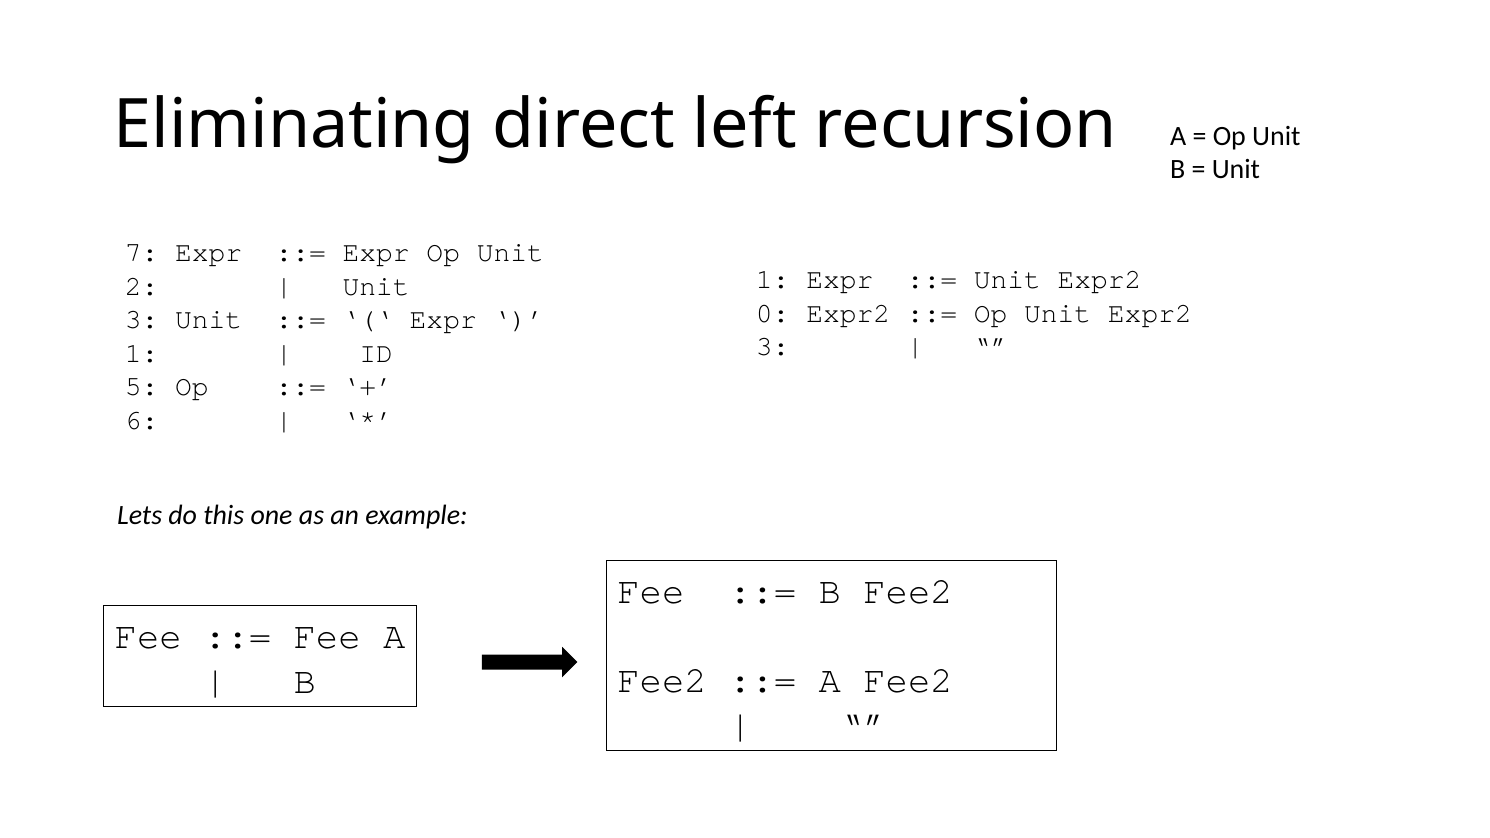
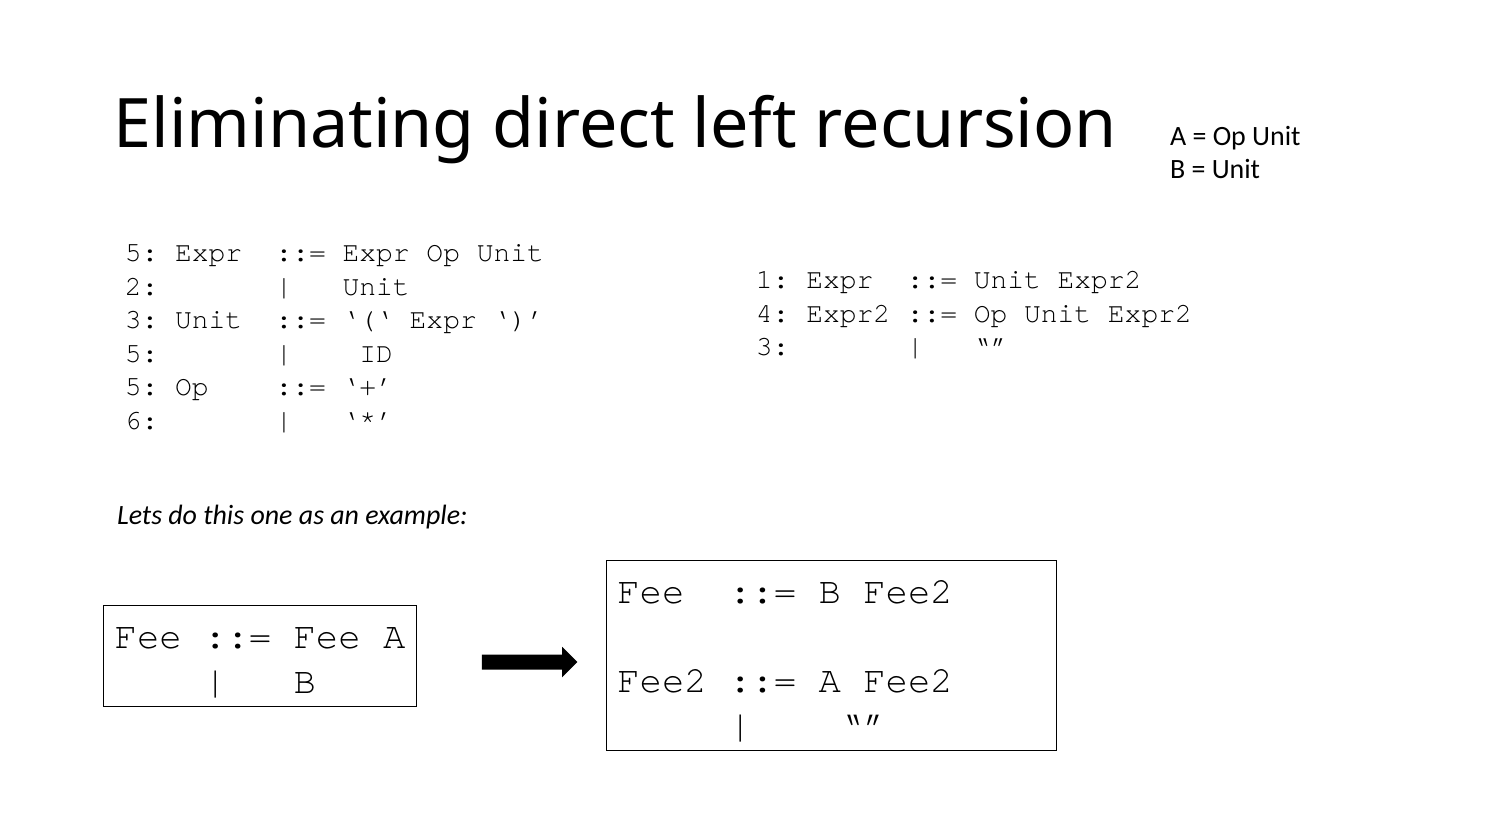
7 at (142, 252): 7 -> 5
0: 0 -> 4
1 at (142, 353): 1 -> 5
